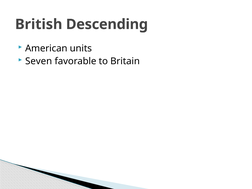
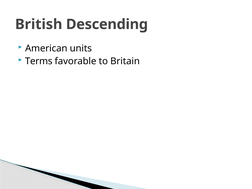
Seven: Seven -> Terms
